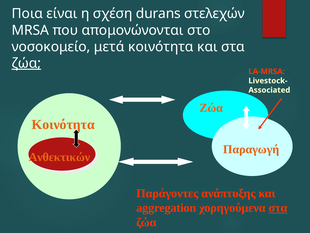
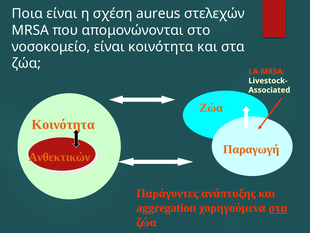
durans: durans -> aureus
νοσοκομείο μετά: μετά -> είναι
ζώα at (26, 63) underline: present -> none
